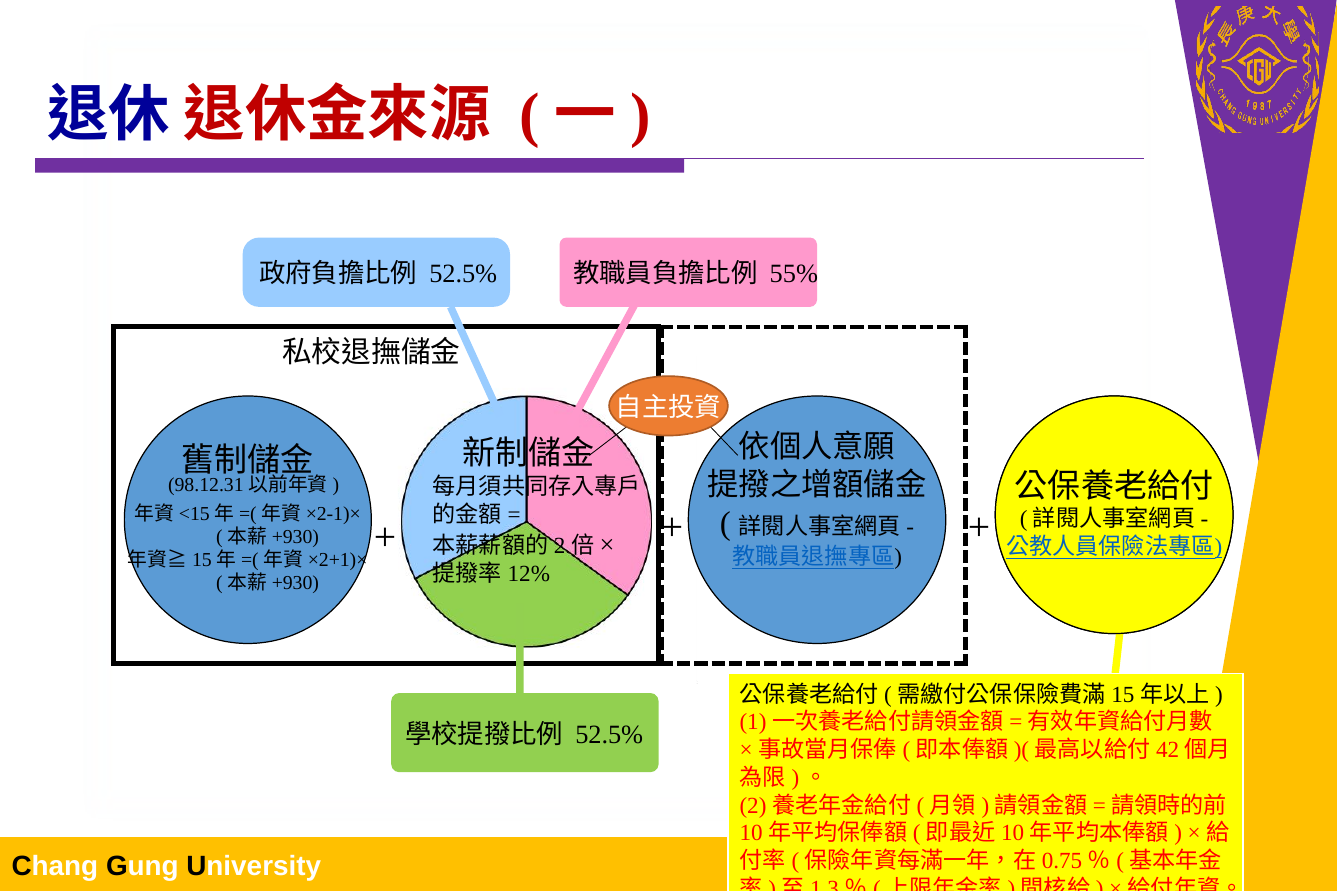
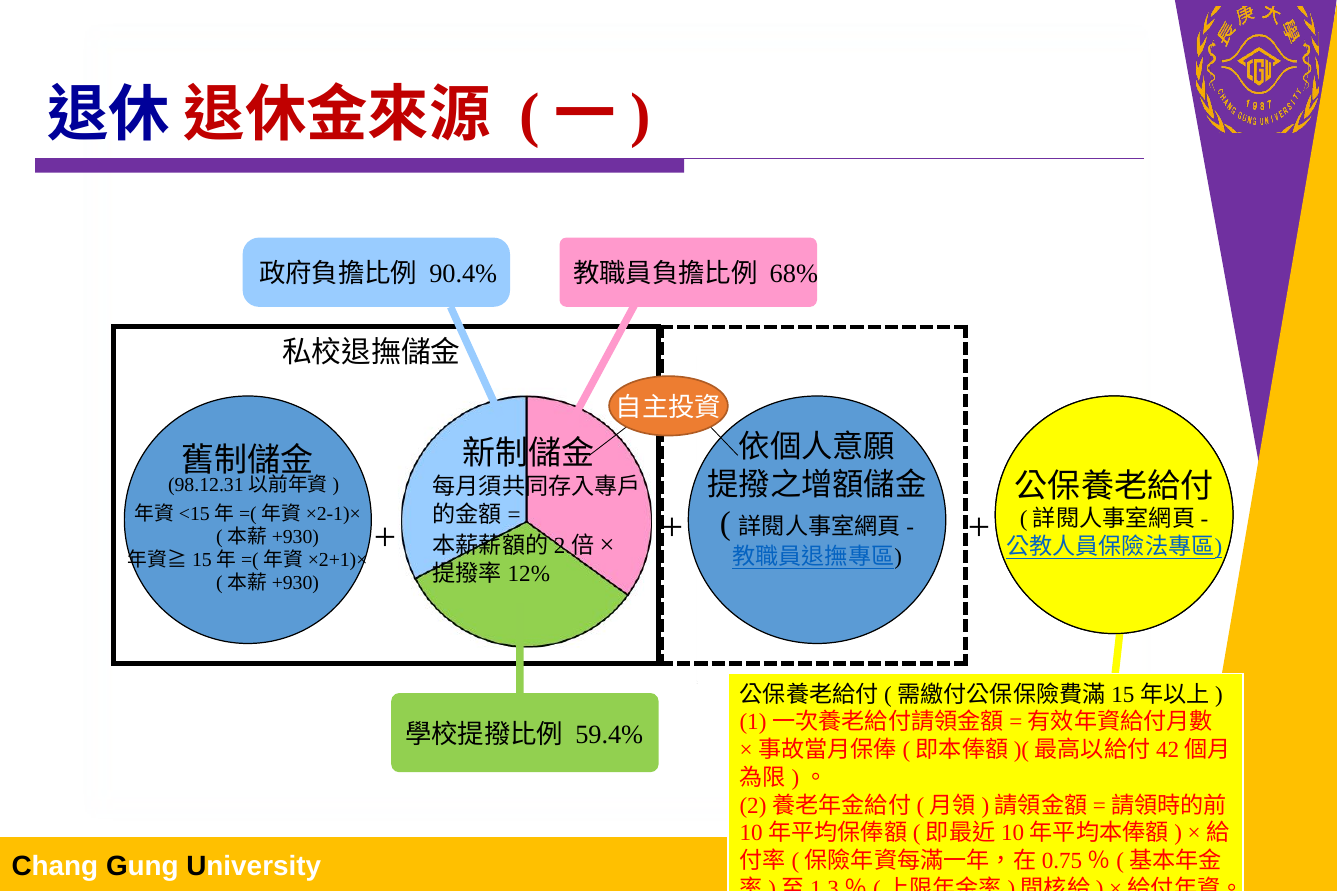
52.5% at (463, 274): 52.5% -> 90.4%
55%: 55% -> 68%
52.5% at (609, 735): 52.5% -> 59.4%
